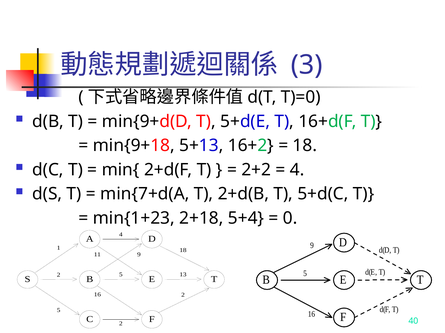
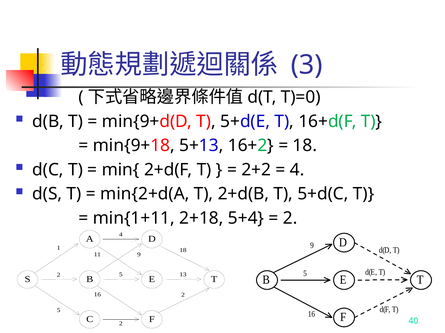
min{7+d(A: min{7+d(A -> min{2+d(A
min{1+23: min{1+23 -> min{1+11
0 at (290, 219): 0 -> 2
